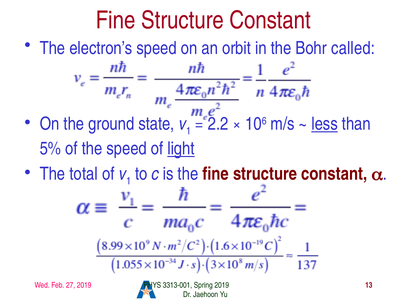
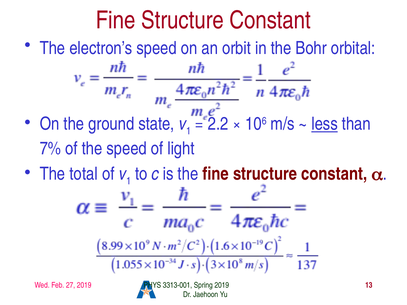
called: called -> orbital
5%: 5% -> 7%
light underline: present -> none
